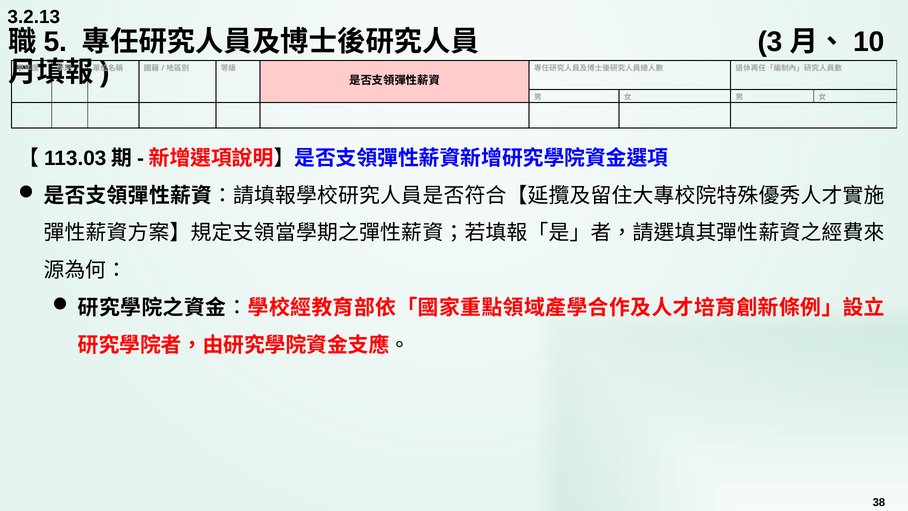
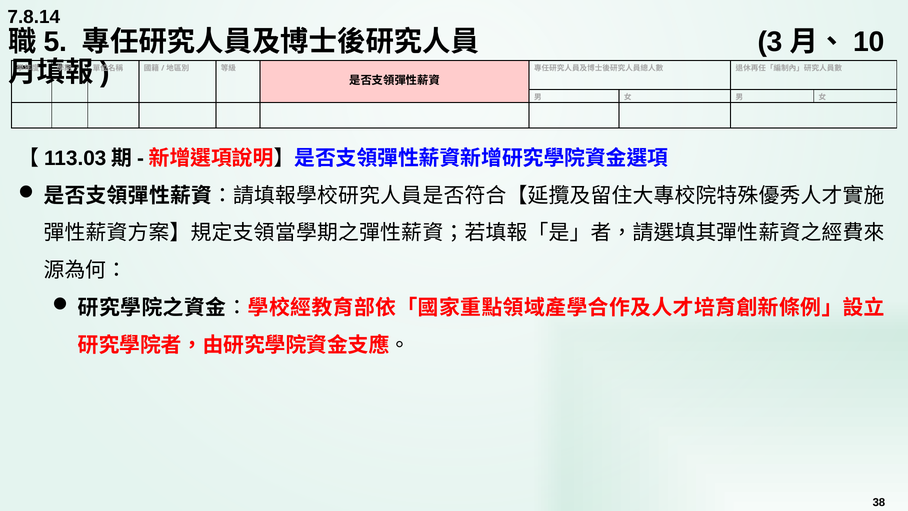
3.2.13: 3.2.13 -> 7.8.14
